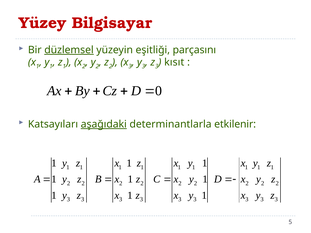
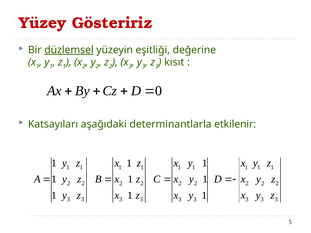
Bilgisayar: Bilgisayar -> Gösteririz
parçasını: parçasını -> değerine
aşağıdaki underline: present -> none
